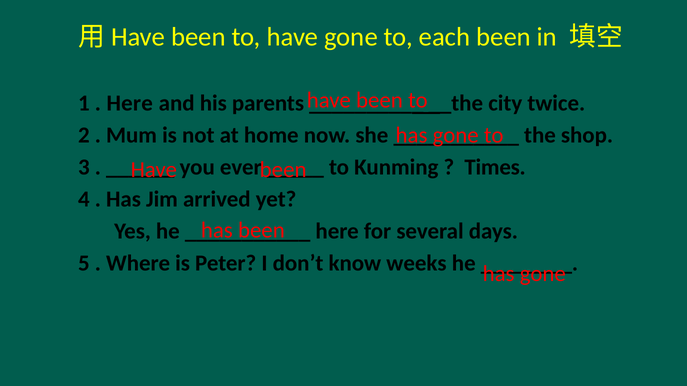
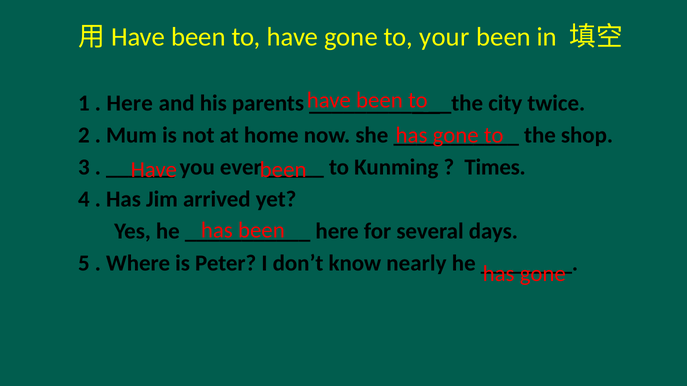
each: each -> your
weeks: weeks -> nearly
